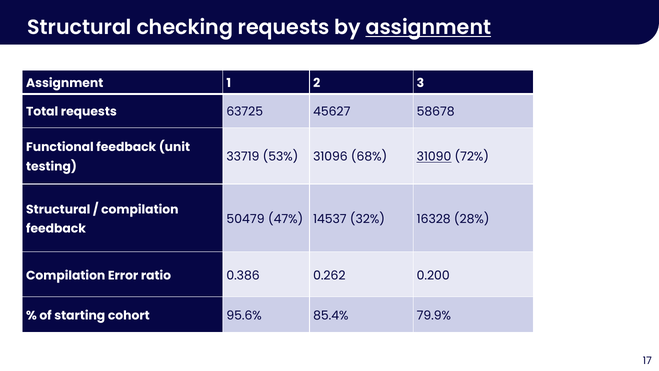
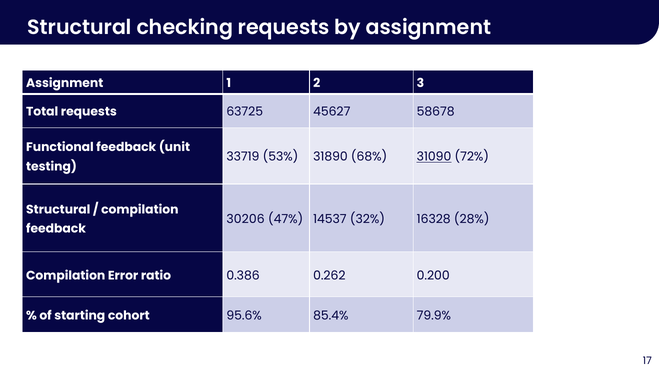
assignment at (428, 28) underline: present -> none
31096: 31096 -> 31890
50479: 50479 -> 30206
